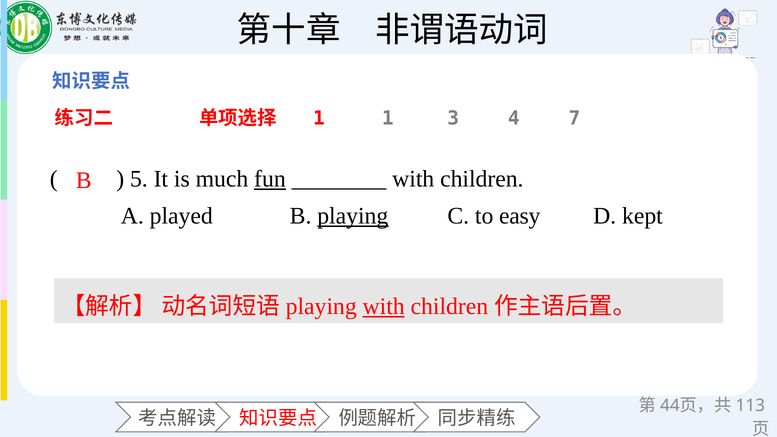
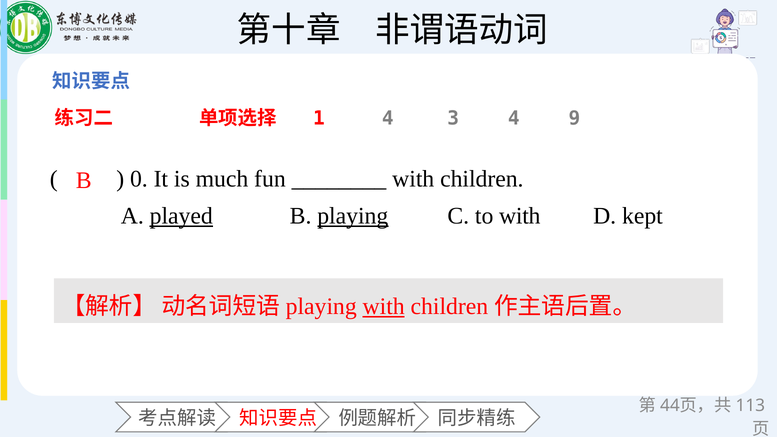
1 1: 1 -> 4
7: 7 -> 9
5: 5 -> 0
fun underline: present -> none
played underline: none -> present
to easy: easy -> with
